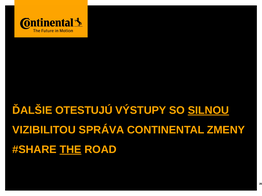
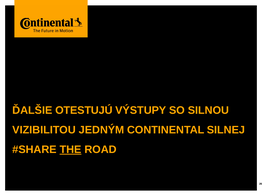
SILNOU underline: present -> none
SPRÁVA: SPRÁVA -> JEDNÝM
ZMENY: ZMENY -> SILNEJ
